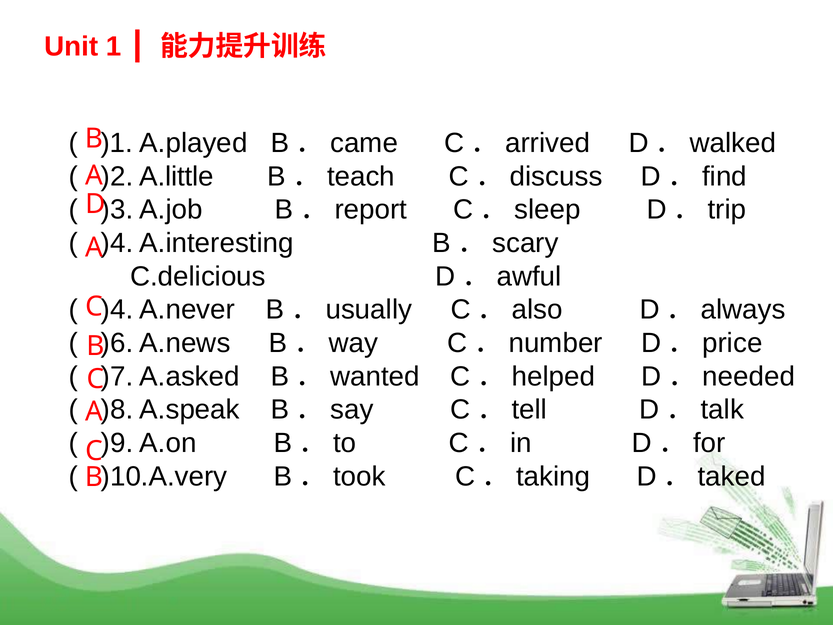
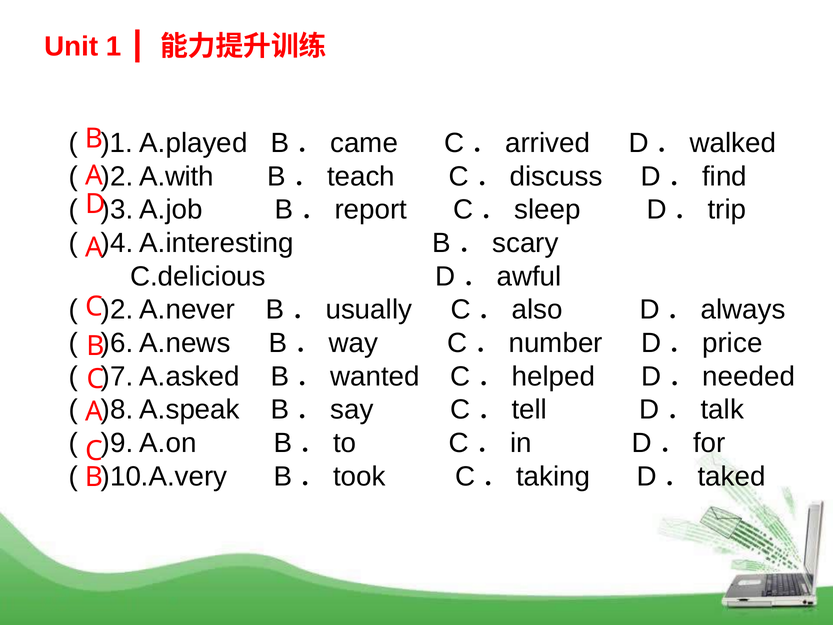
A.little: A.little -> A.with
)4 at (117, 310): )4 -> )2
